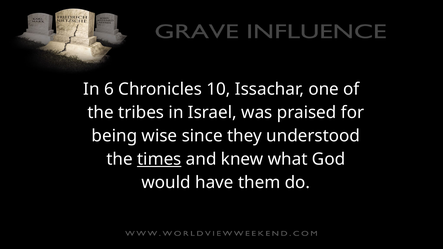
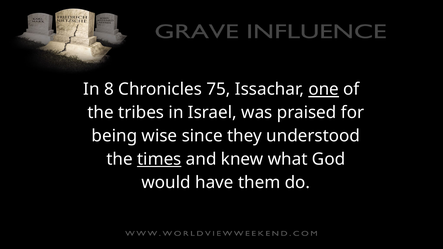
6: 6 -> 8
10: 10 -> 75
one underline: none -> present
